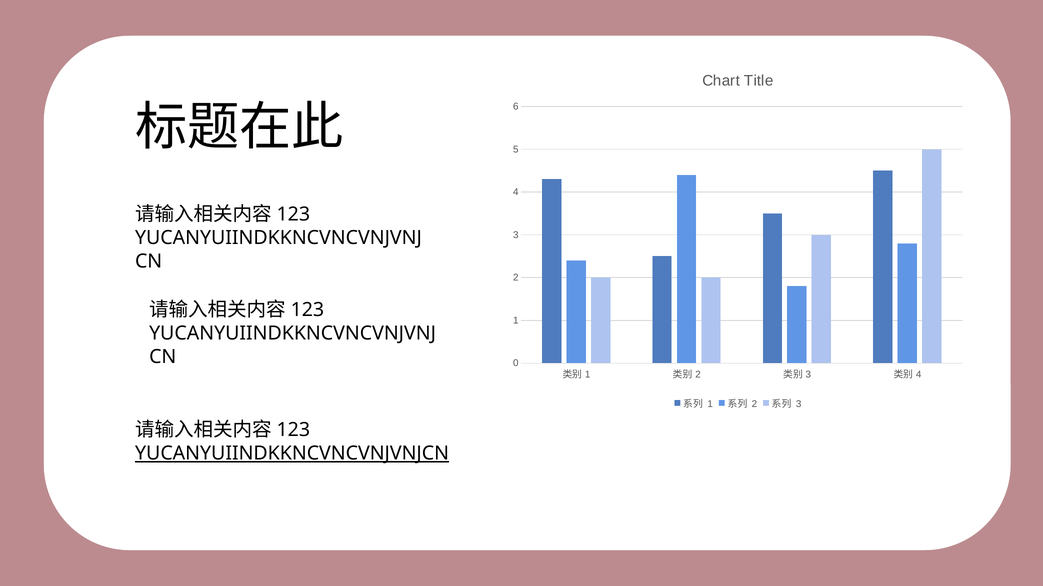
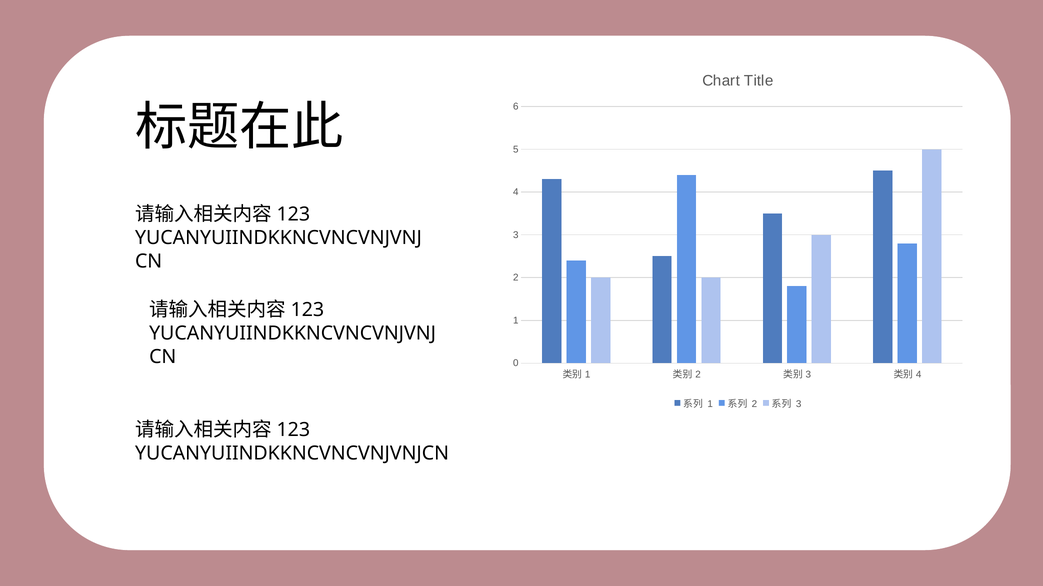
YUCANYUIINDKKNCVNCVNJVNJCN underline: present -> none
